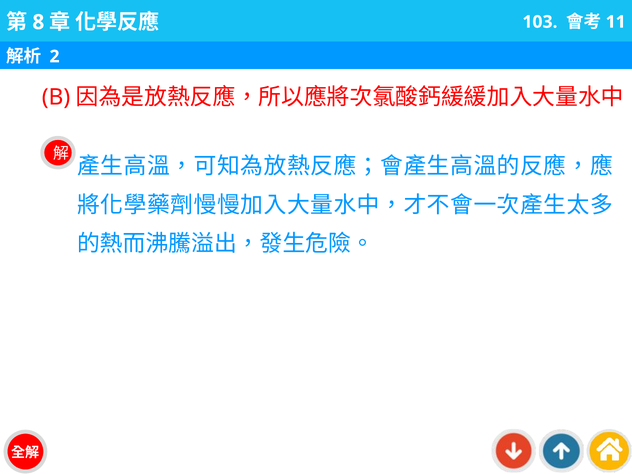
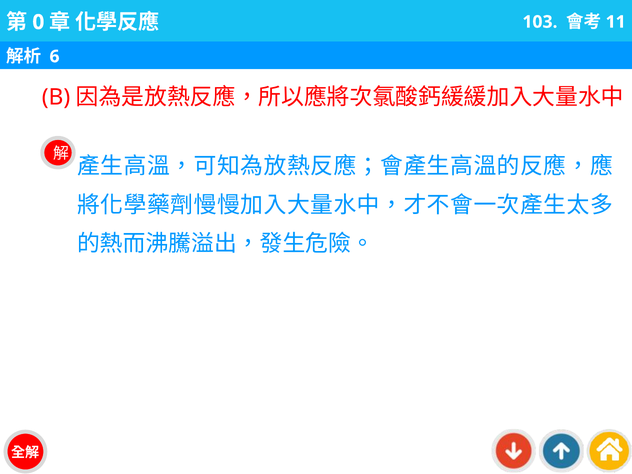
8: 8 -> 0
2: 2 -> 6
